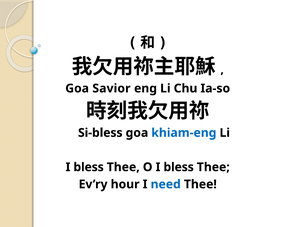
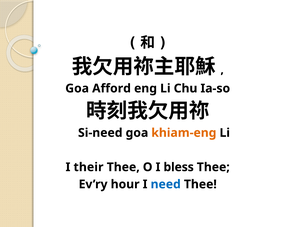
Savior: Savior -> Afford
Si-bless: Si-bless -> Si-need
khiam-eng colour: blue -> orange
bless at (89, 167): bless -> their
